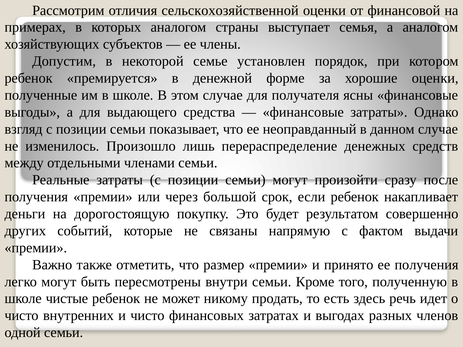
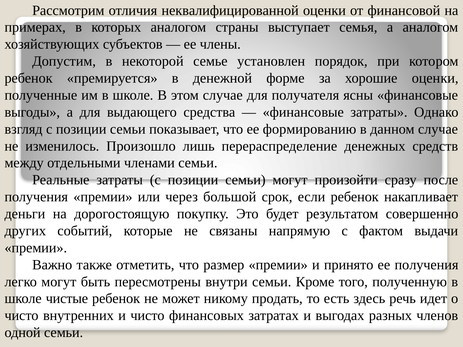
сельскохозяйственной: сельскохозяйственной -> неквалифицированной
неоправданный: неоправданный -> формированию
